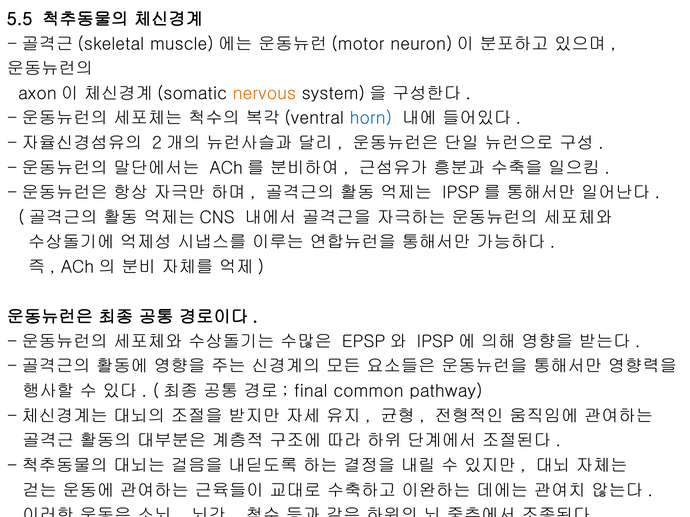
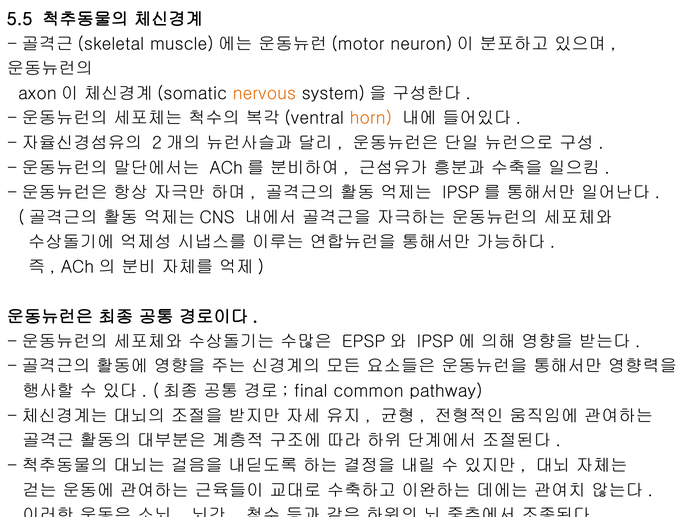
horn colour: blue -> orange
